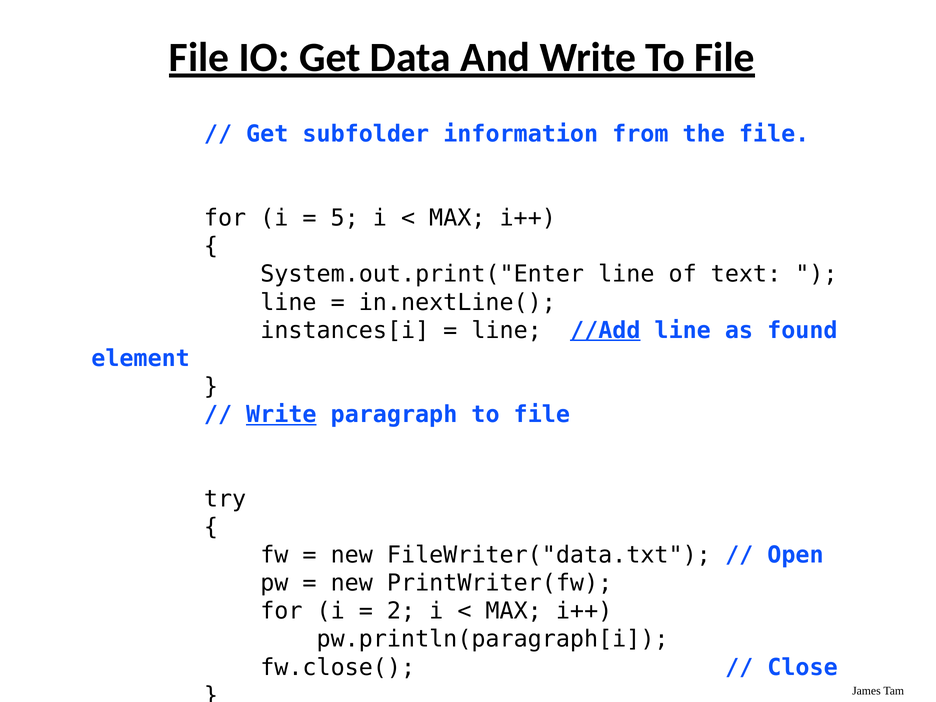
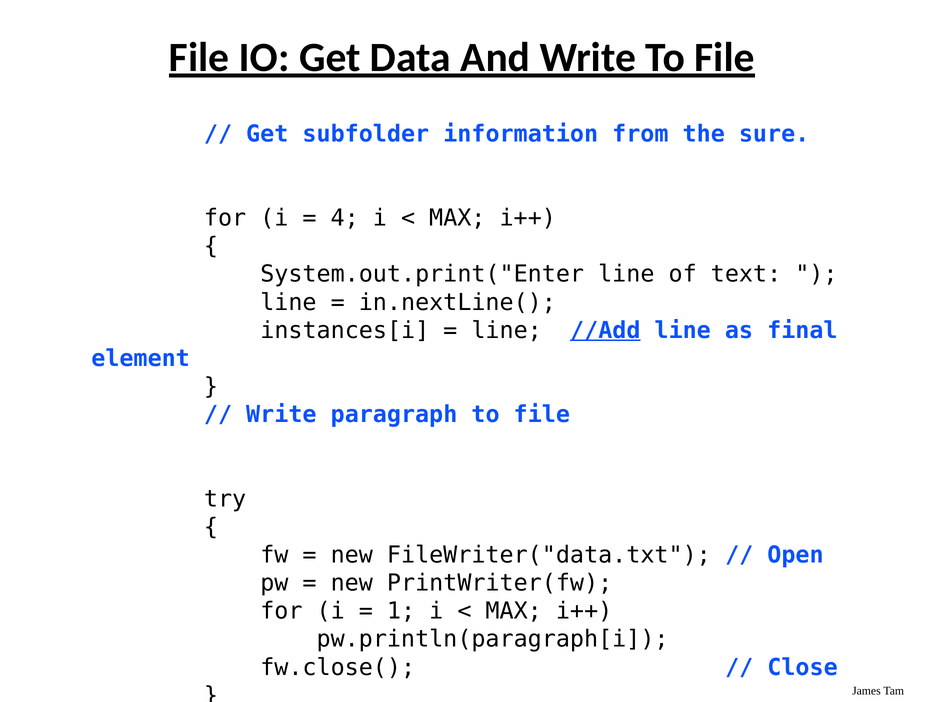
the file: file -> sure
5: 5 -> 4
found: found -> final
Write at (281, 415) underline: present -> none
2: 2 -> 1
